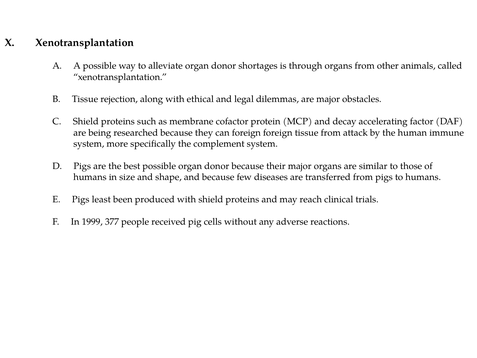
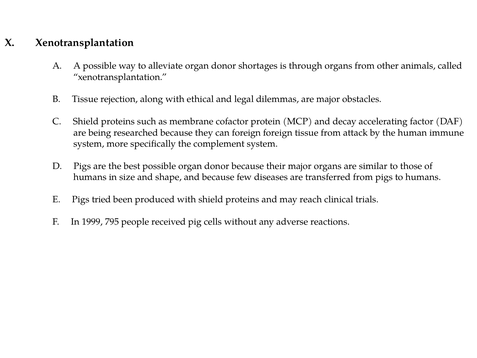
least: least -> tried
377: 377 -> 795
